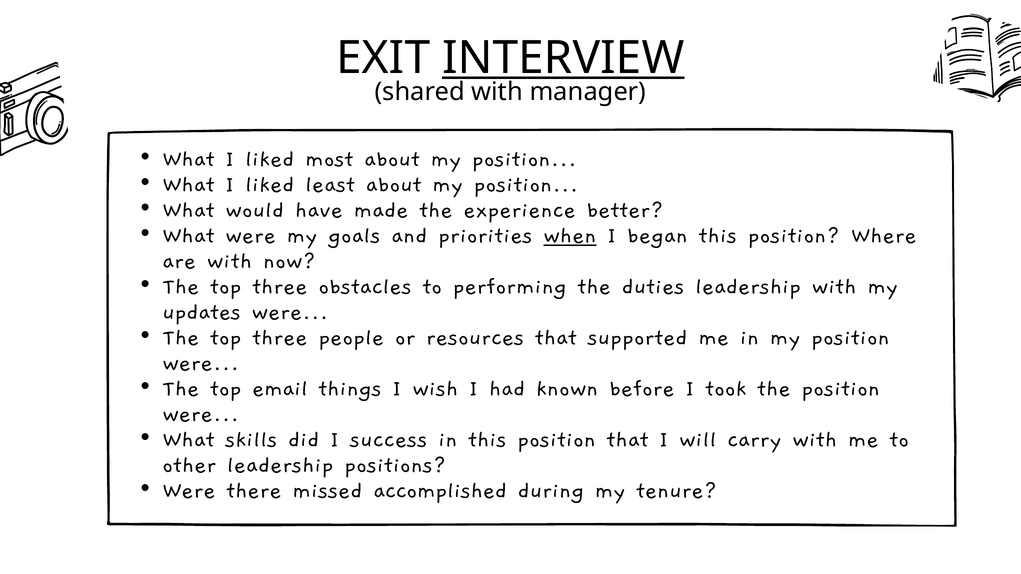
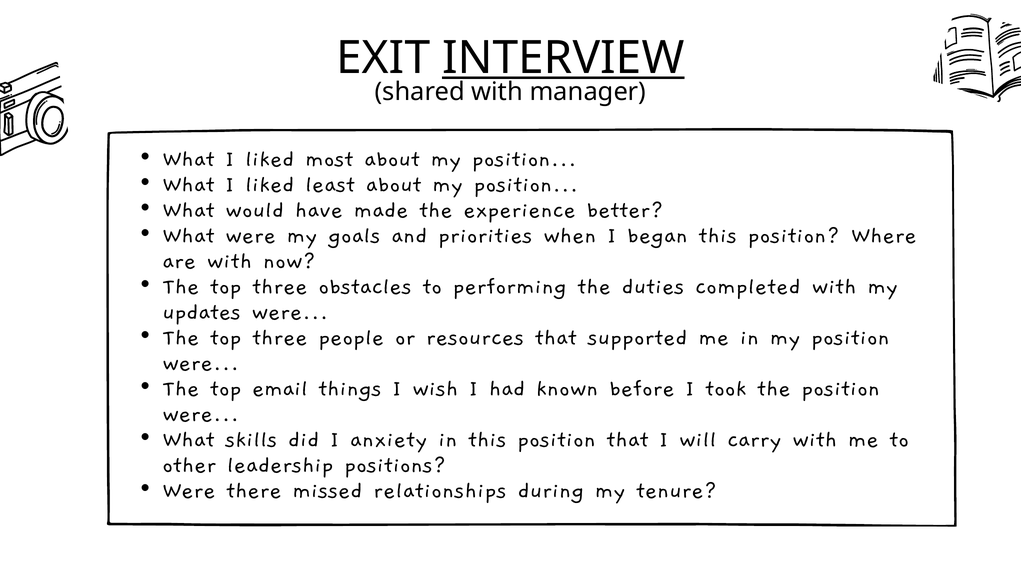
when underline: present -> none
duties leadership: leadership -> completed
success: success -> anxiety
accomplished: accomplished -> relationships
